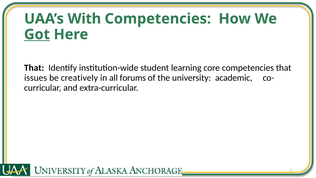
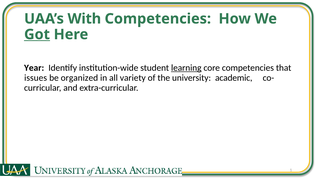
That at (34, 68): That -> Year
learning underline: none -> present
creatively: creatively -> organized
forums: forums -> variety
